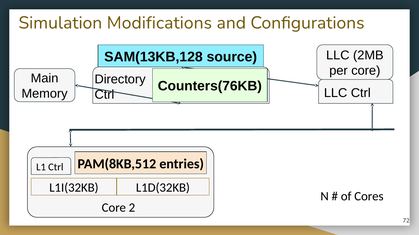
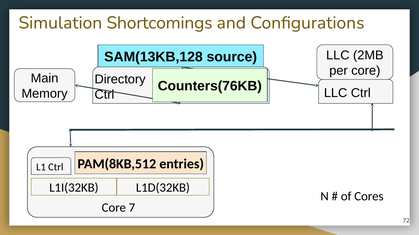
Modifications: Modifications -> Shortcomings
2: 2 -> 7
